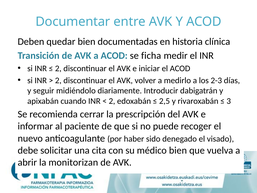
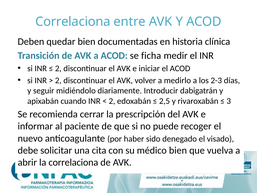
Documentar at (73, 22): Documentar -> Correlaciona
la monitorizan: monitorizan -> correlaciona
